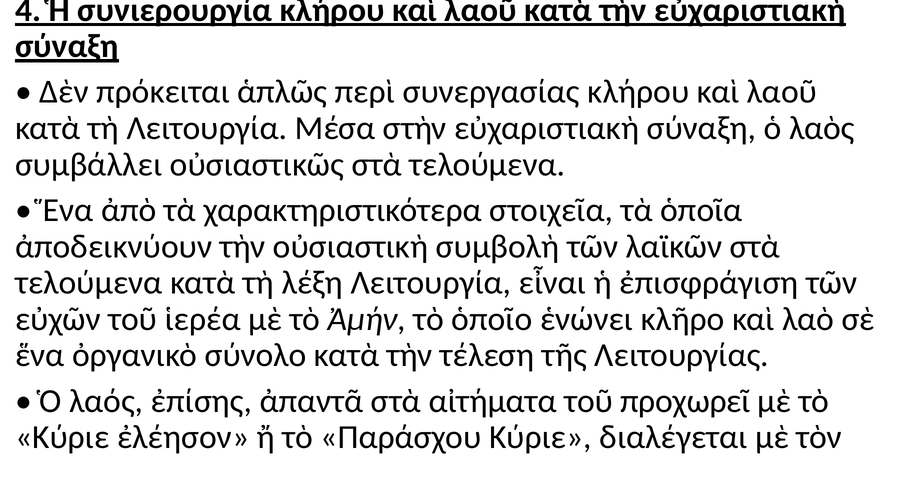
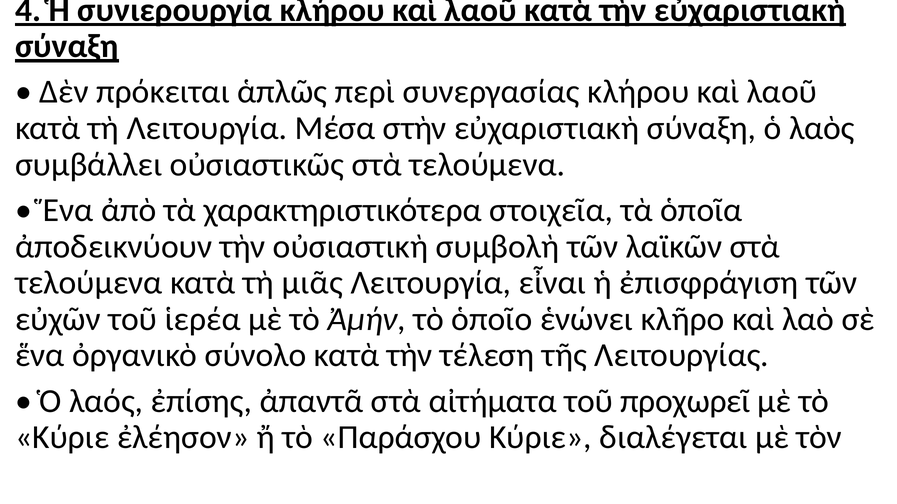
λέξη: λέξη -> μιᾶς
